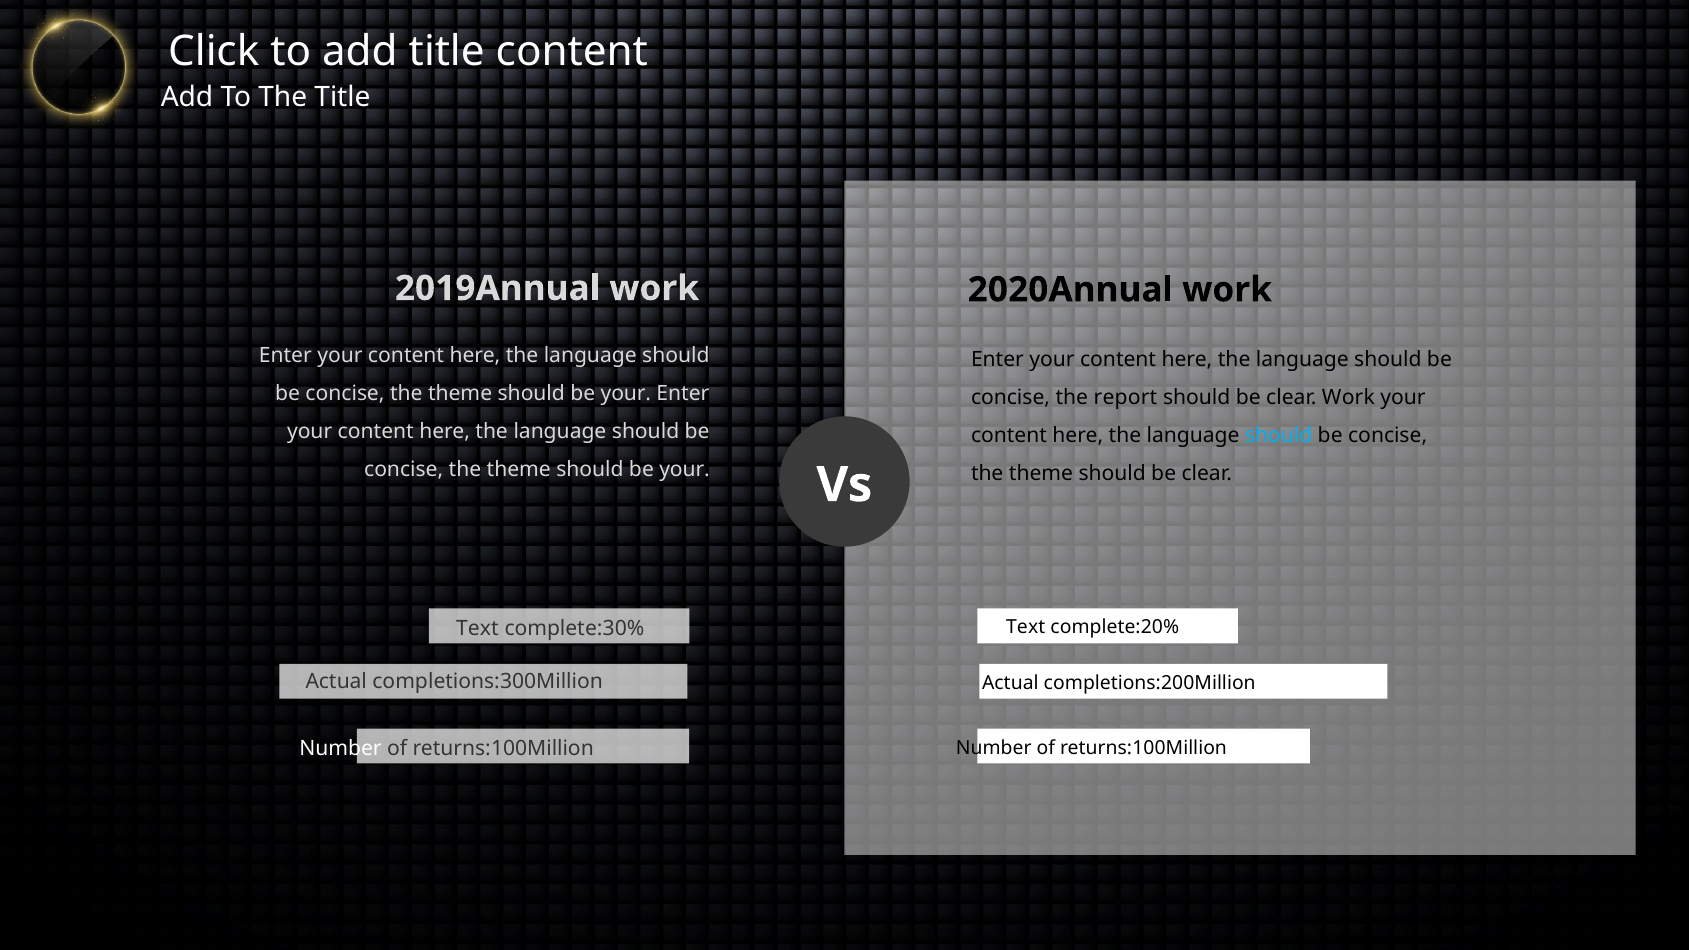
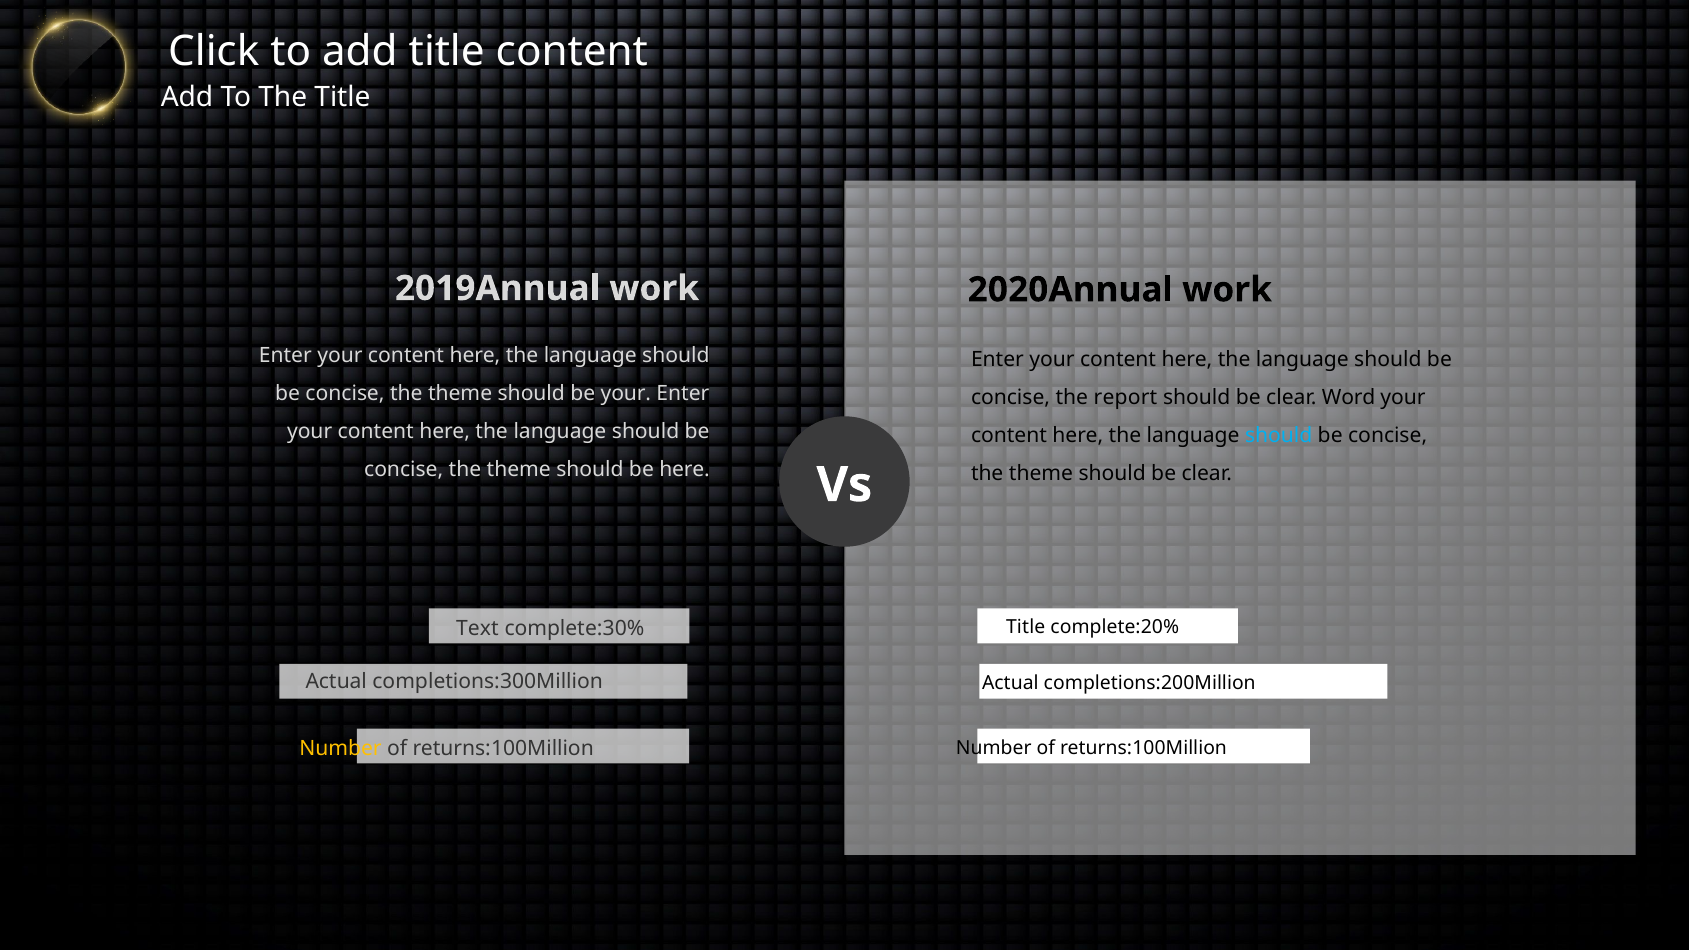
clear Work: Work -> Word
your at (685, 469): your -> here
Text at (1026, 628): Text -> Title
Number at (341, 749) colour: white -> yellow
